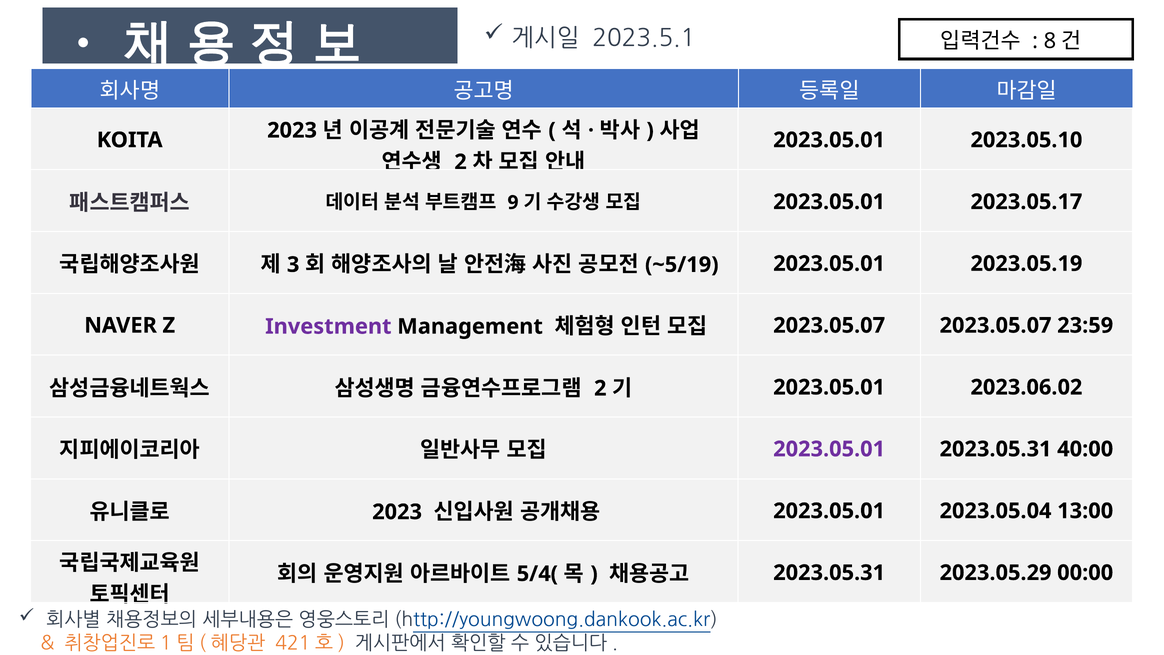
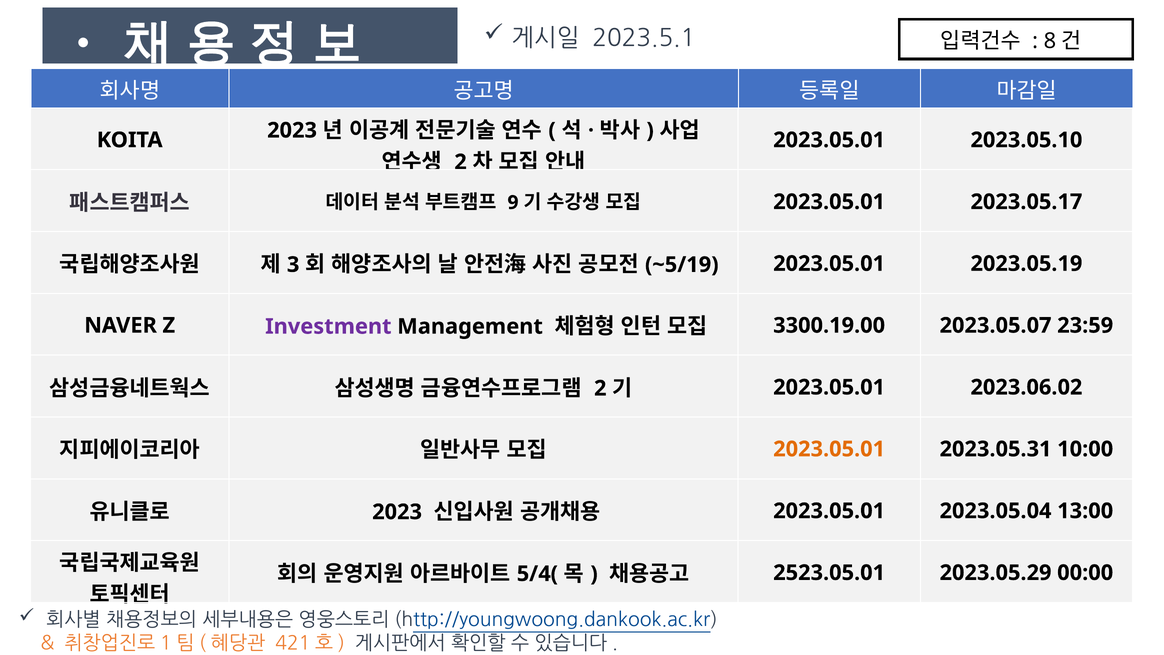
2023.05.07 at (829, 325): 2023.05.07 -> 3300.19.00
2023.05.01 at (829, 449) colour: purple -> orange
40:00: 40:00 -> 10:00
2023.05.31 at (829, 573): 2023.05.31 -> 2523.05.01
